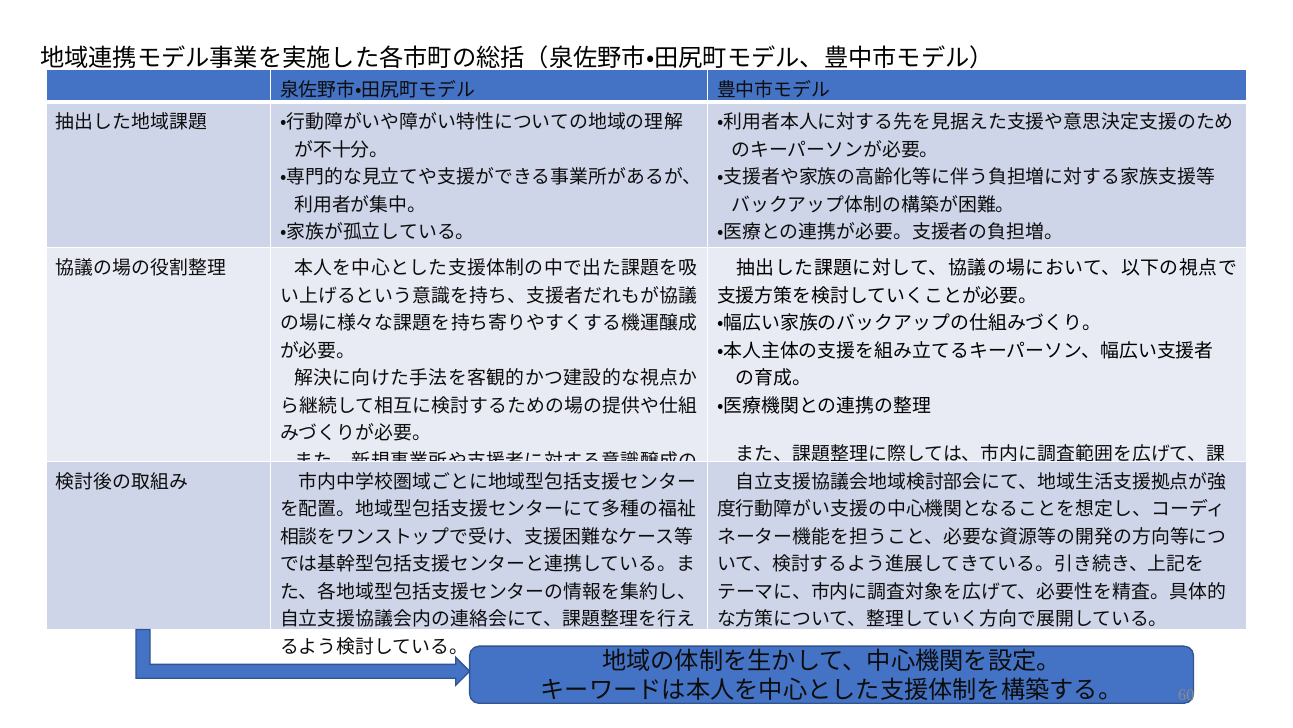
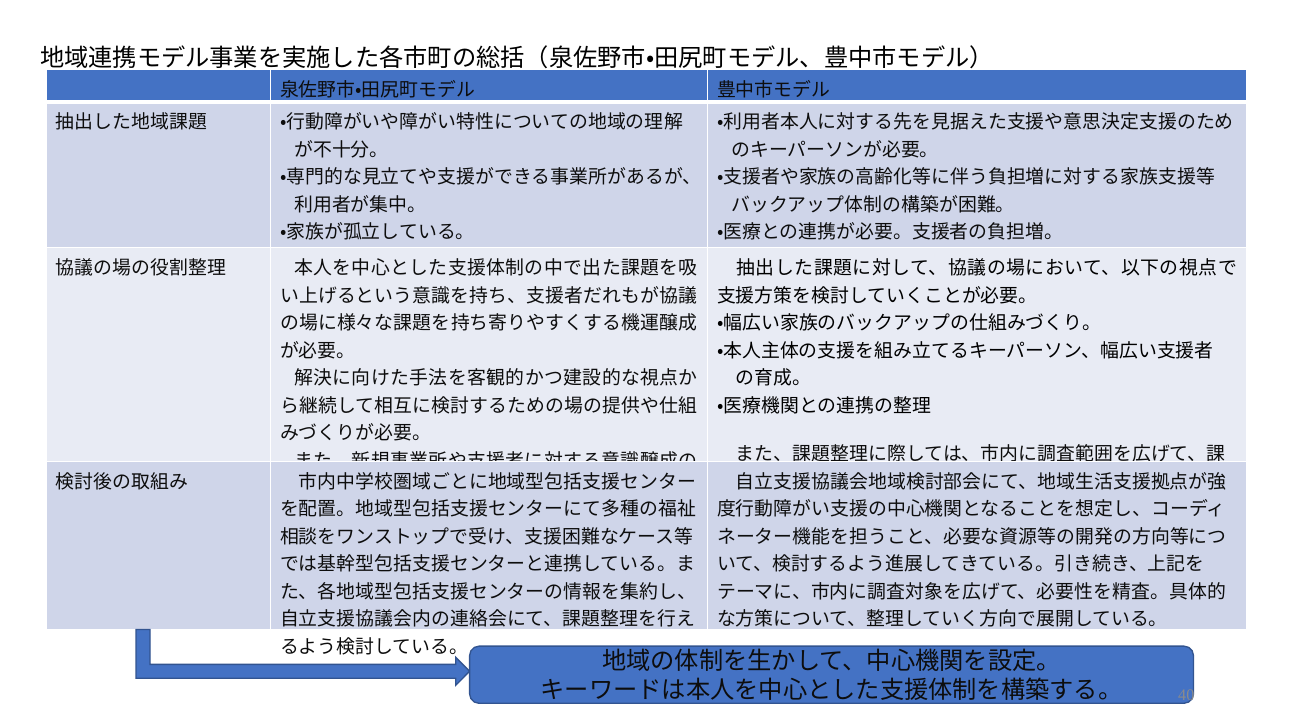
60: 60 -> 40
